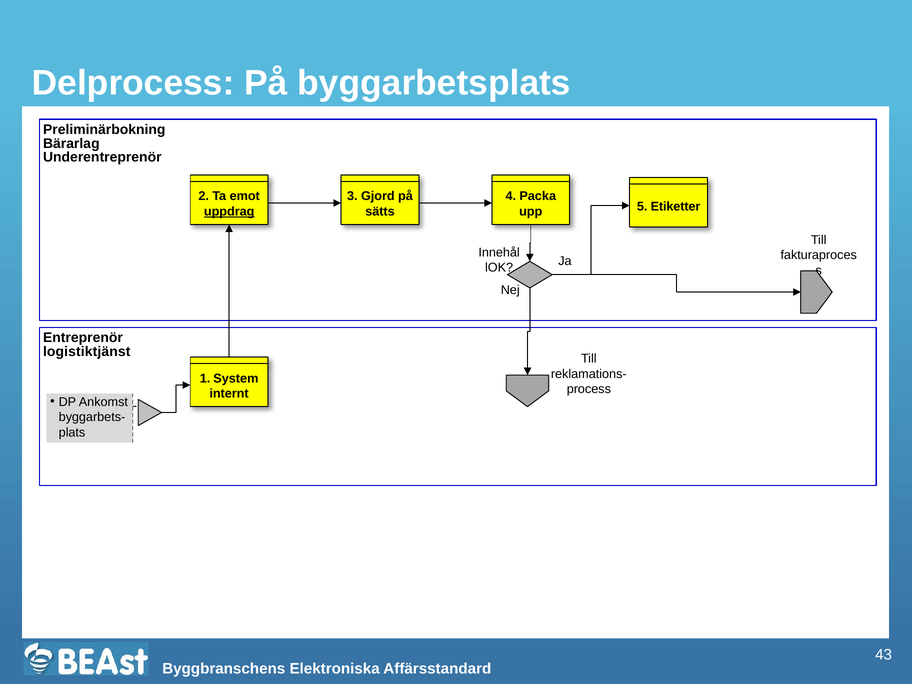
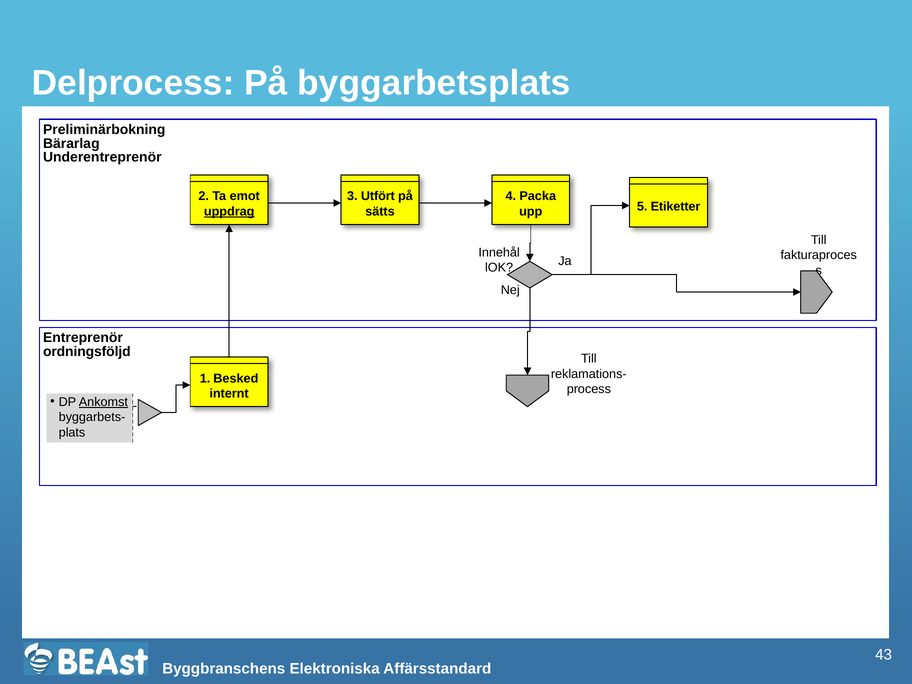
Gjord: Gjord -> Utfört
logistiktjänst: logistiktjänst -> ordningsföljd
System: System -> Besked
Ankomst underline: none -> present
